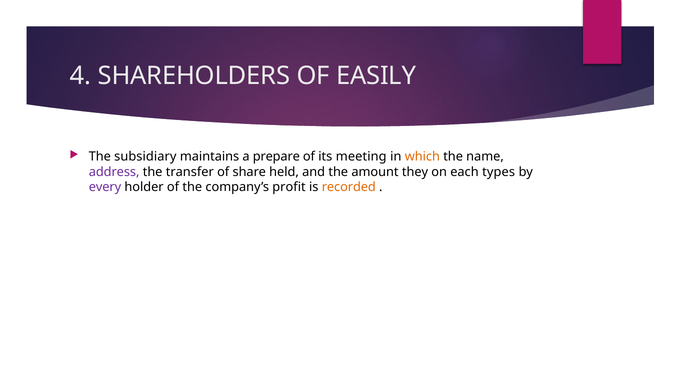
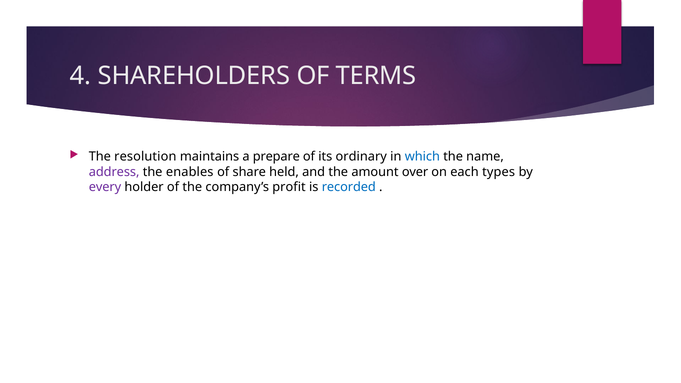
EASILY: EASILY -> TERMS
subsidiary: subsidiary -> resolution
meeting: meeting -> ordinary
which colour: orange -> blue
transfer: transfer -> enables
they: they -> over
recorded colour: orange -> blue
